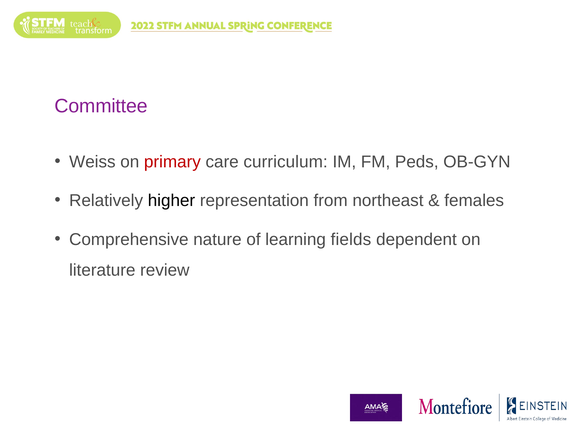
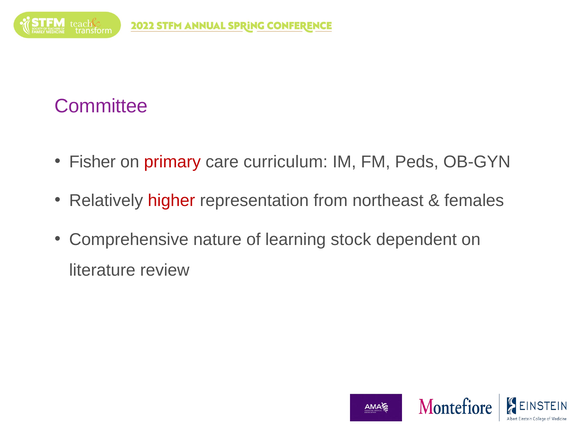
Weiss: Weiss -> Fisher
higher colour: black -> red
fields: fields -> stock
